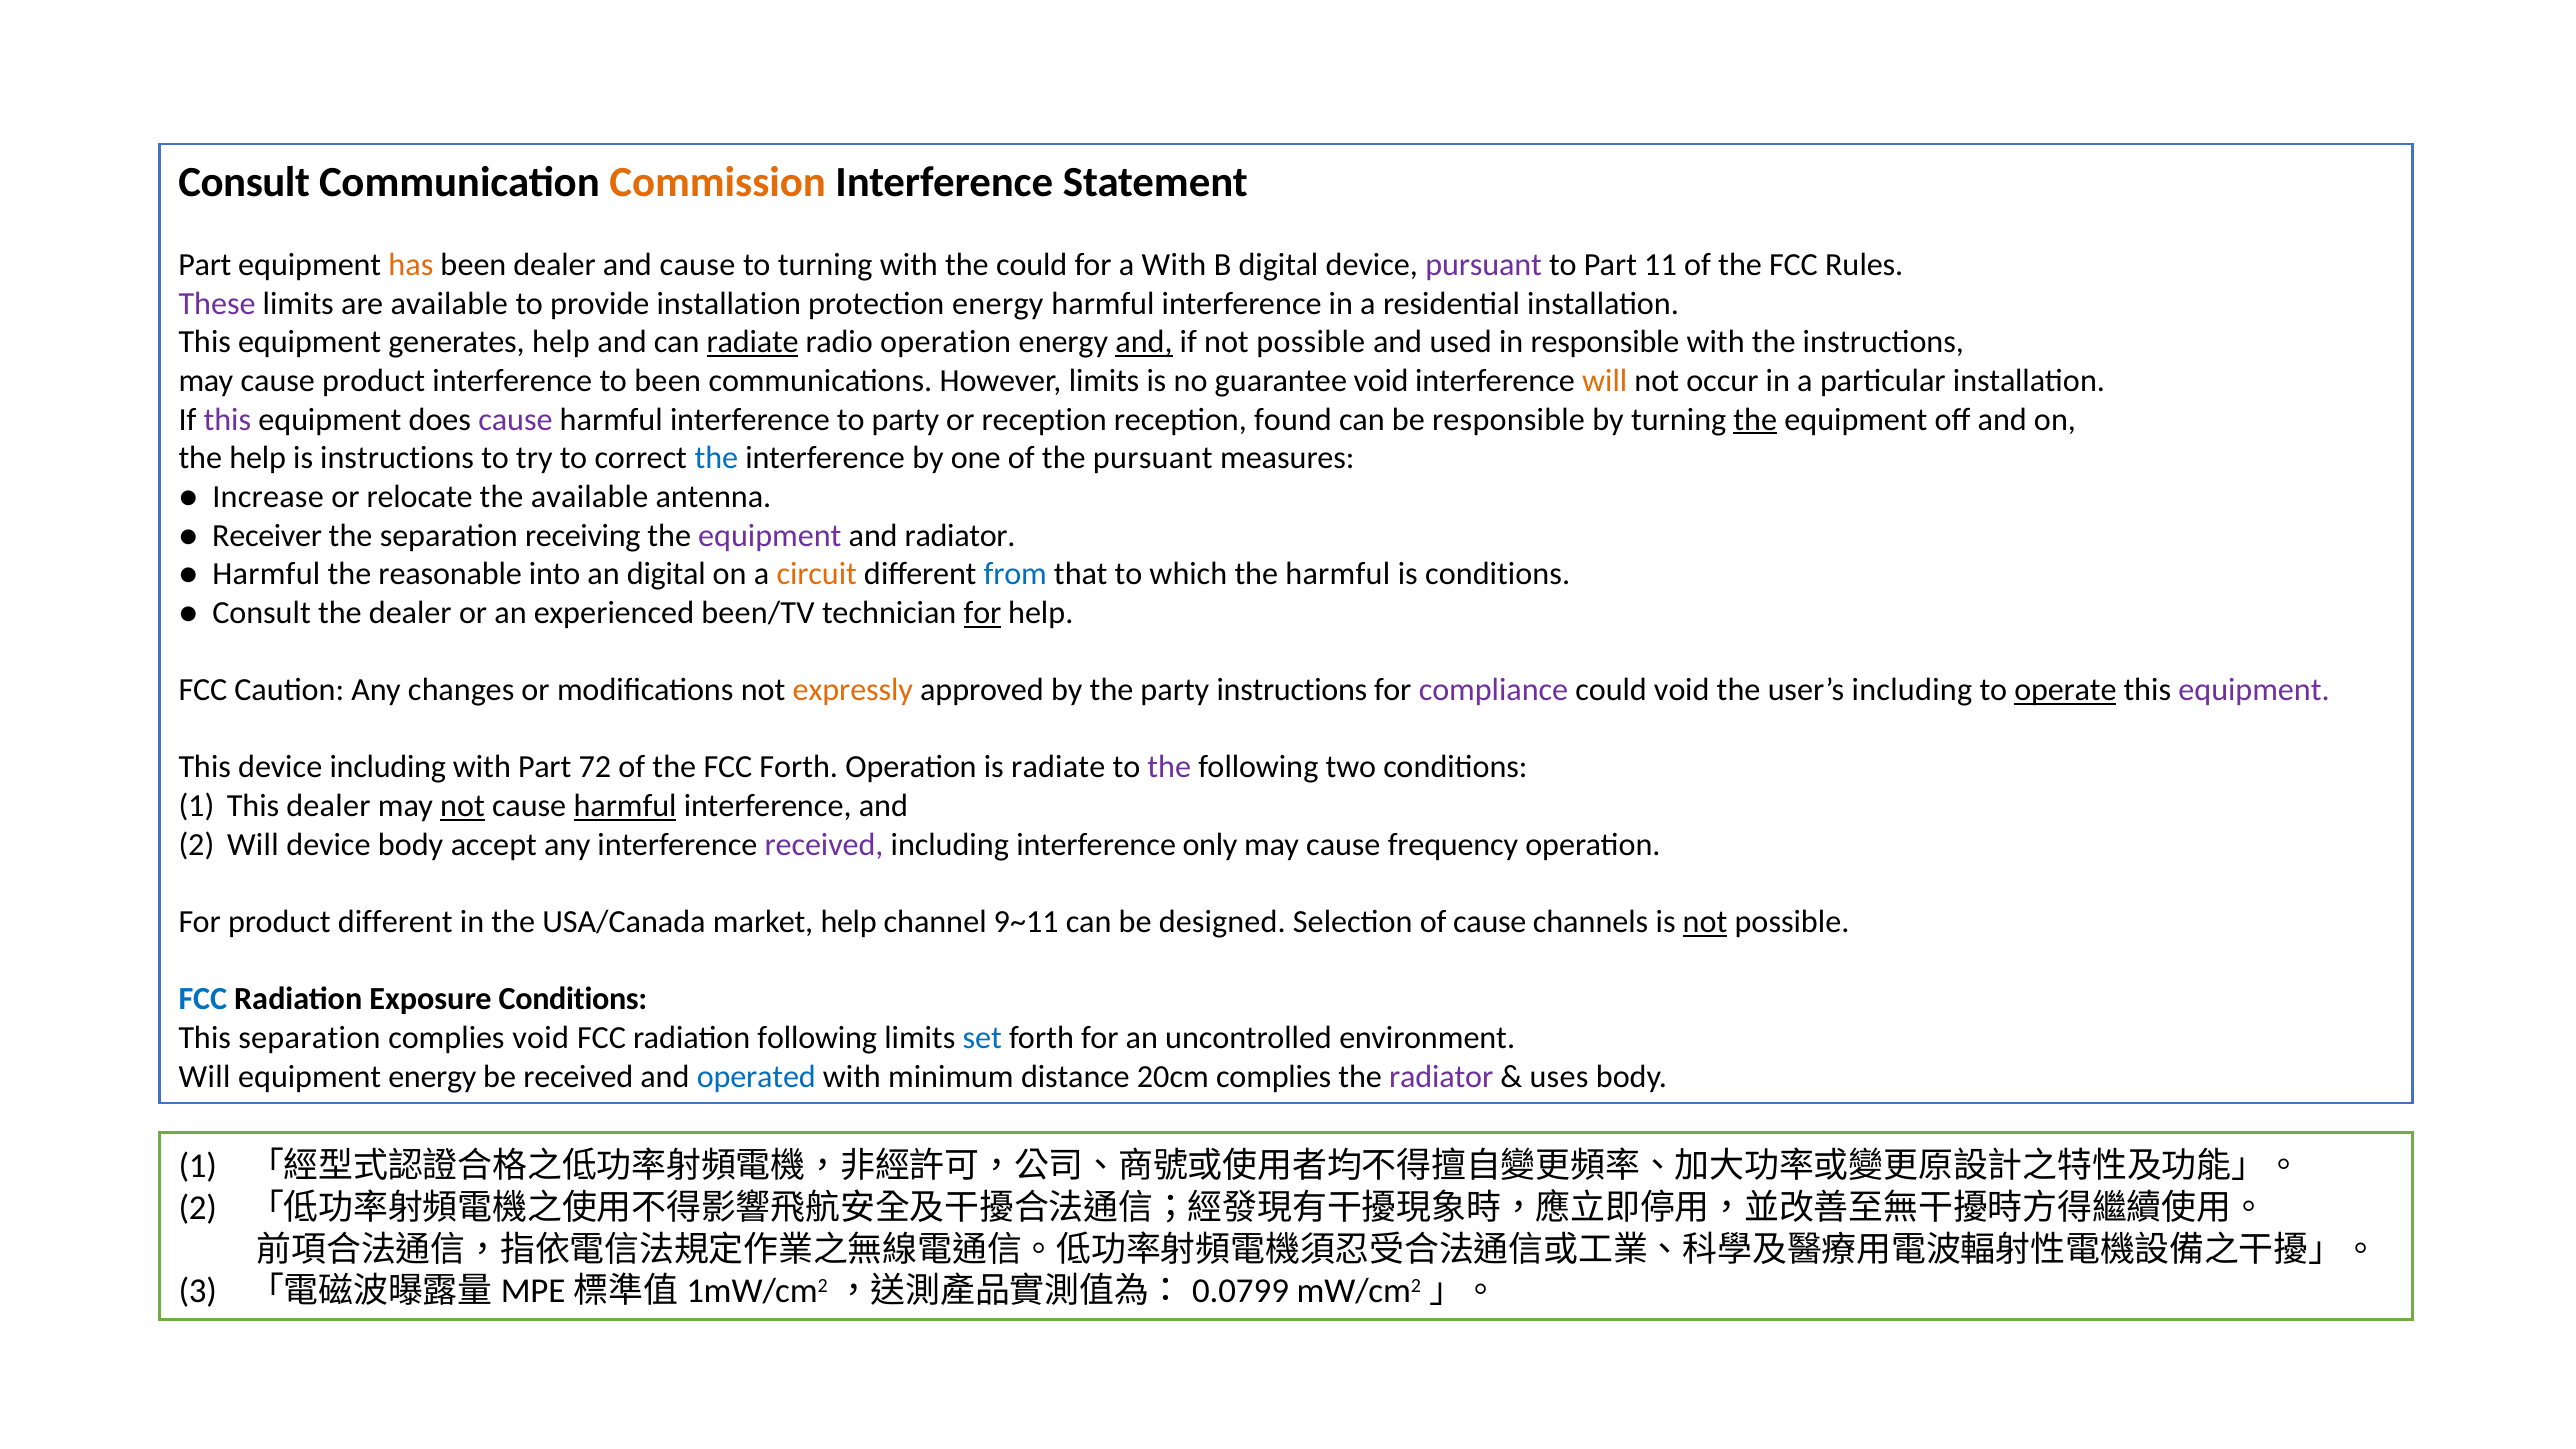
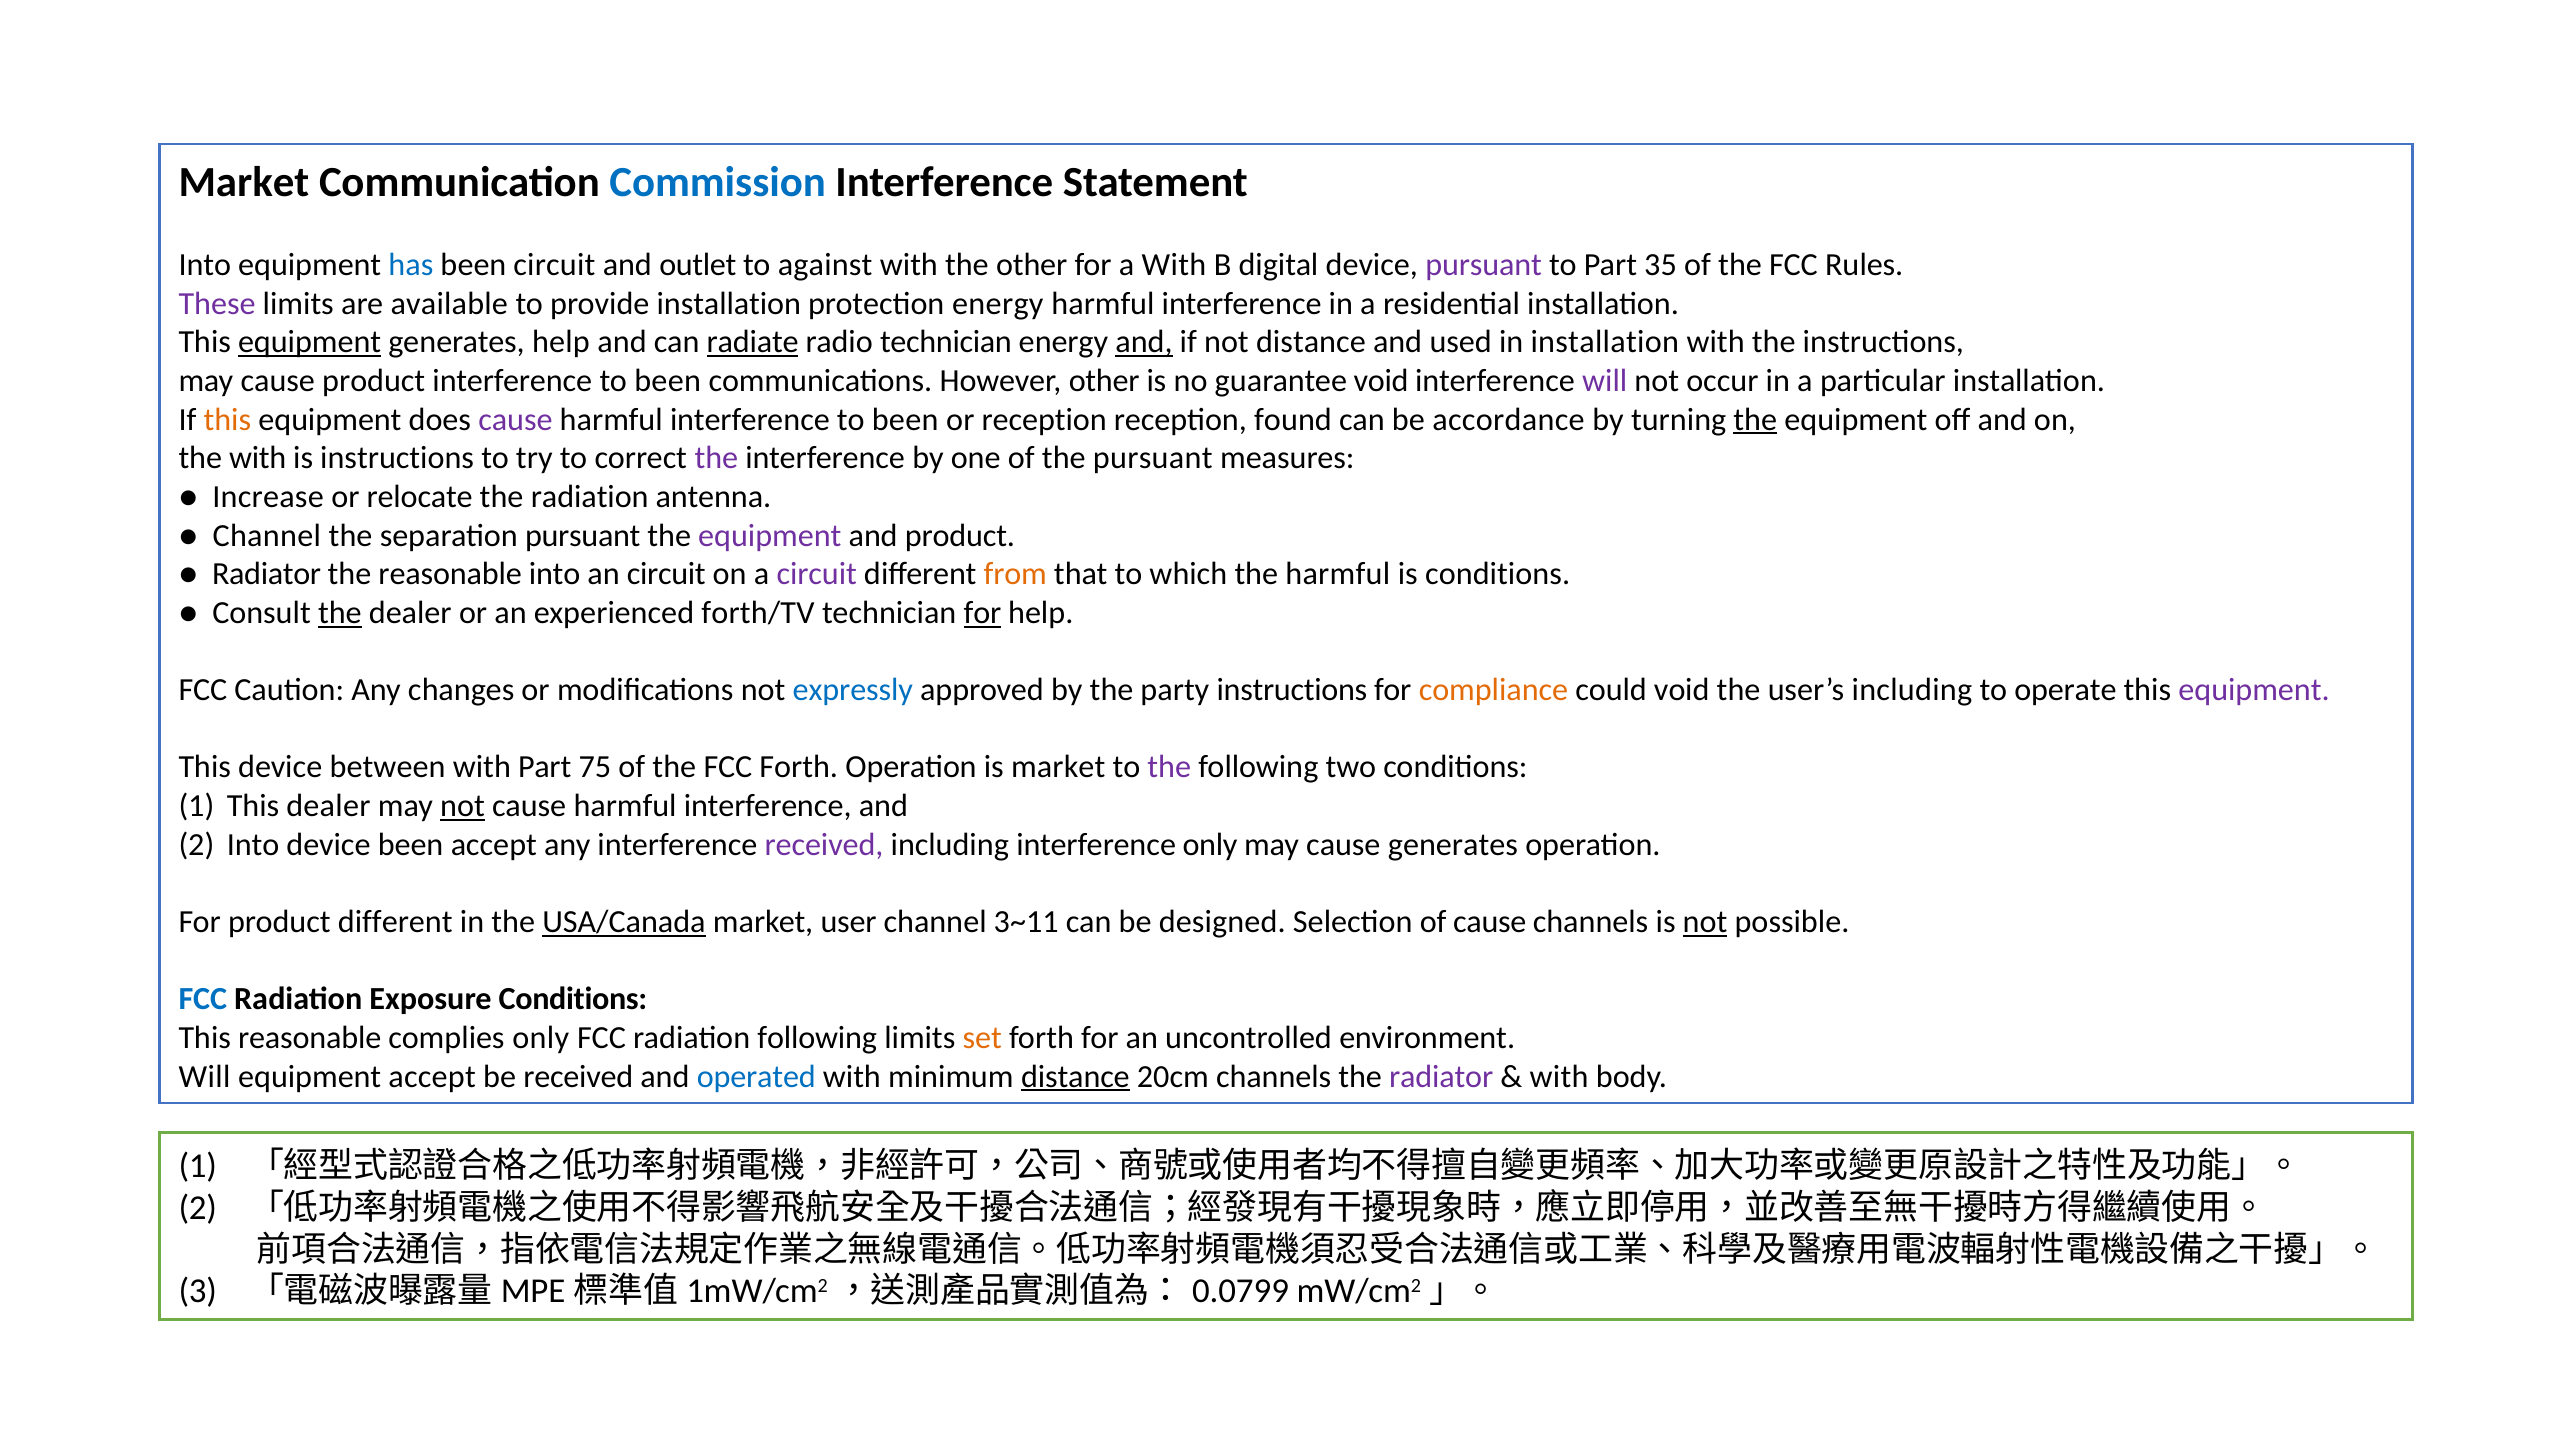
Consult at (244, 182): Consult -> Market
Commission colour: orange -> blue
Part at (205, 265): Part -> Into
has colour: orange -> blue
been dealer: dealer -> circuit
and cause: cause -> outlet
to turning: turning -> against
the could: could -> other
11: 11 -> 35
equipment at (310, 342) underline: none -> present
radio operation: operation -> technician
if not possible: possible -> distance
in responsible: responsible -> installation
However limits: limits -> other
will at (1605, 381) colour: orange -> purple
this at (227, 420) colour: purple -> orange
harmful interference to party: party -> been
be responsible: responsible -> accordance
the help: help -> with
the at (716, 458) colour: blue -> purple
the available: available -> radiation
Receiver at (267, 536): Receiver -> Channel
separation receiving: receiving -> pursuant
and radiator: radiator -> product
Harmful at (266, 574): Harmful -> Radiator
an digital: digital -> circuit
circuit at (817, 574) colour: orange -> purple
from colour: blue -> orange
the at (340, 613) underline: none -> present
been/TV: been/TV -> forth/TV
expressly colour: orange -> blue
compliance colour: purple -> orange
operate underline: present -> none
device including: including -> between
72: 72 -> 75
is radiate: radiate -> market
harmful at (625, 806) underline: present -> none
2 Will: Will -> Into
device body: body -> been
cause frequency: frequency -> generates
USA/Canada underline: none -> present
market help: help -> user
9~11: 9~11 -> 3~11
This separation: separation -> reasonable
complies void: void -> only
set colour: blue -> orange
equipment energy: energy -> accept
distance at (1075, 1076) underline: none -> present
20cm complies: complies -> channels
uses at (1559, 1076): uses -> with
